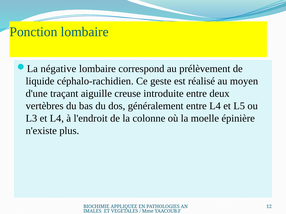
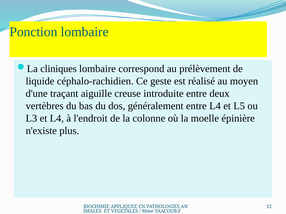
négative: négative -> cliniques
